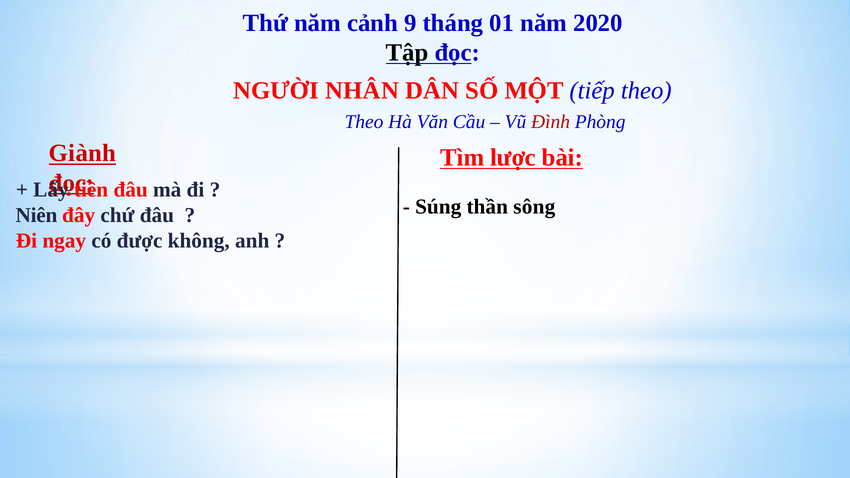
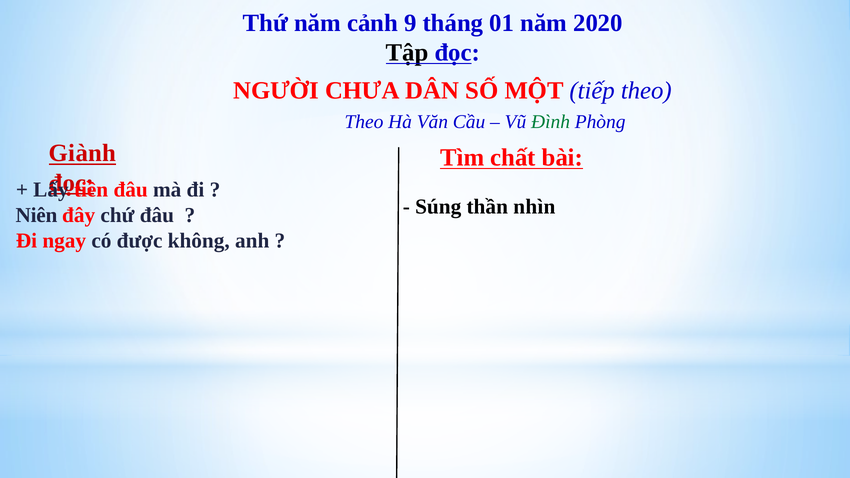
NHÂN: NHÂN -> CHƯA
Đình colour: red -> green
lược: lược -> chất
sông: sông -> nhìn
